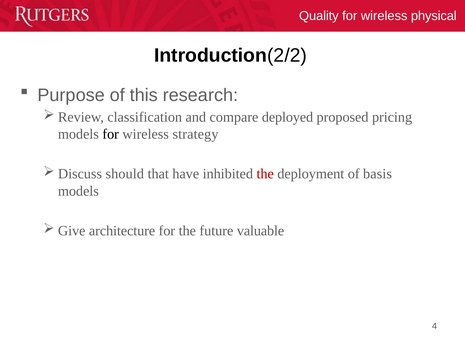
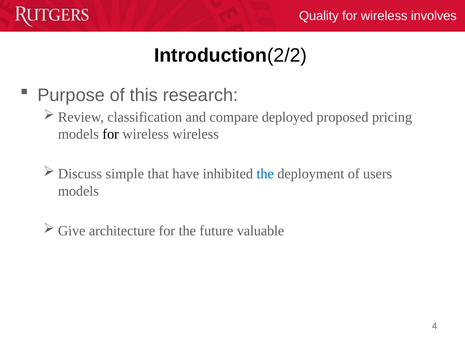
physical: physical -> involves
wireless strategy: strategy -> wireless
should: should -> simple
the at (265, 174) colour: red -> blue
basis: basis -> users
